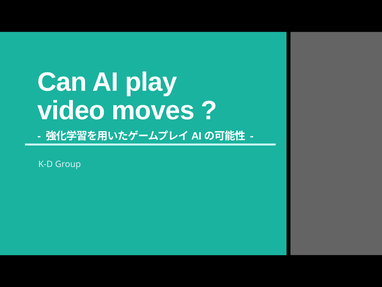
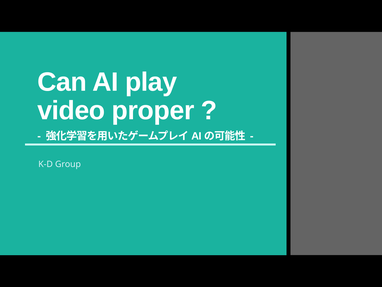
moves: moves -> proper
